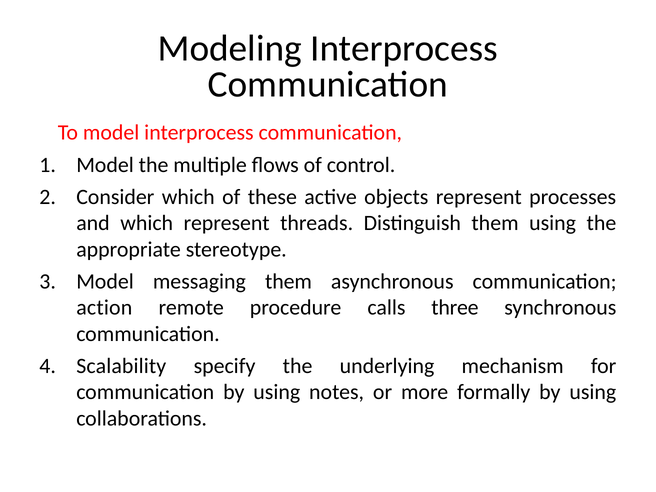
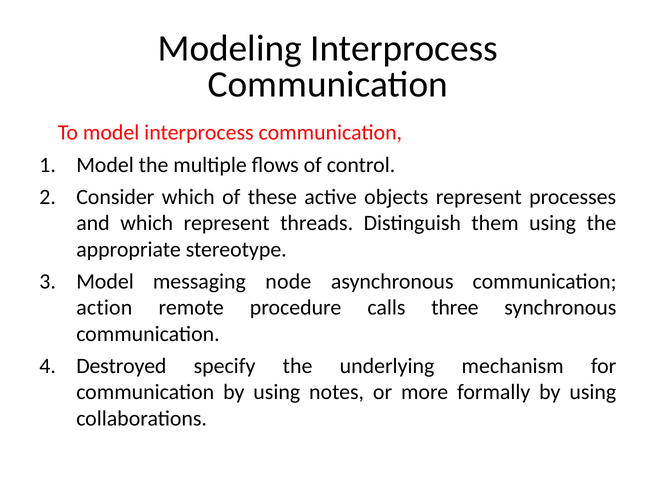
messaging them: them -> node
Scalability: Scalability -> Destroyed
